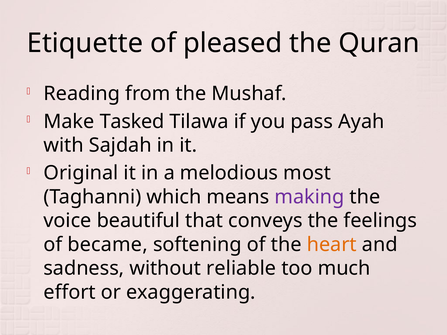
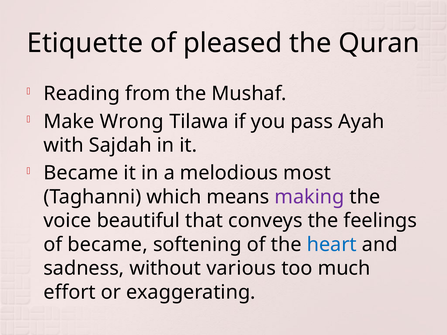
Tasked: Tasked -> Wrong
Original at (81, 173): Original -> Became
heart colour: orange -> blue
reliable: reliable -> various
